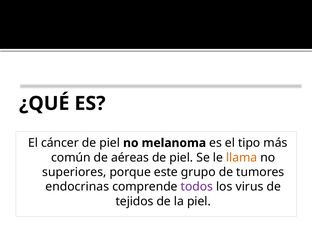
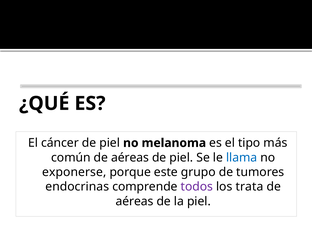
llama colour: orange -> blue
superiores: superiores -> exponerse
virus: virus -> trata
tejidos at (135, 201): tejidos -> aéreas
